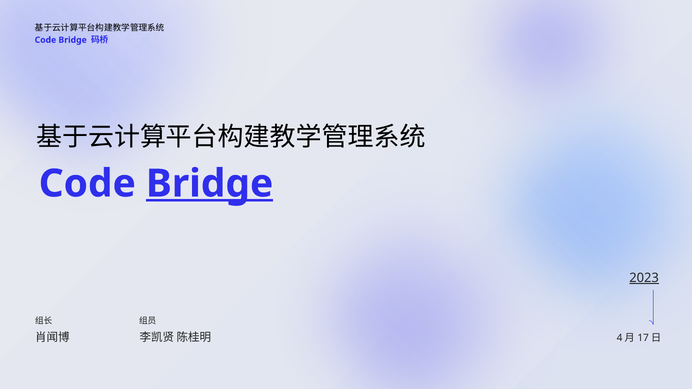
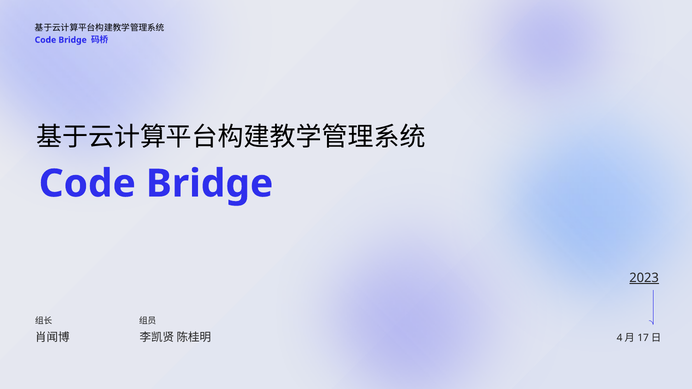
Bridge at (210, 184) underline: present -> none
